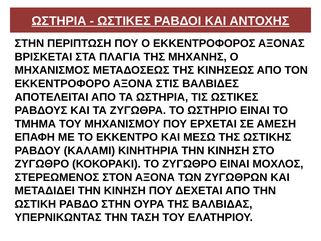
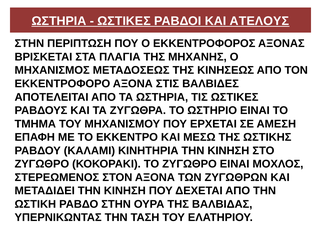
ΑΝΤΟΧΗΣ: ΑΝΤΟΧΗΣ -> ΑΤΕΛΟΥΣ
